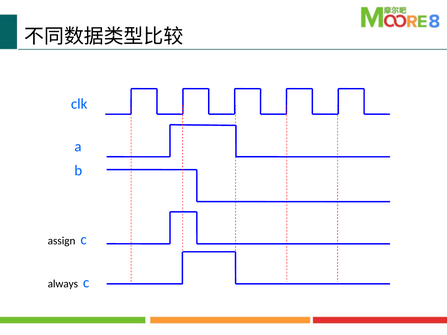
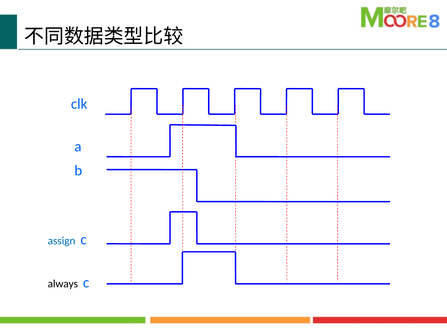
assign colour: black -> blue
